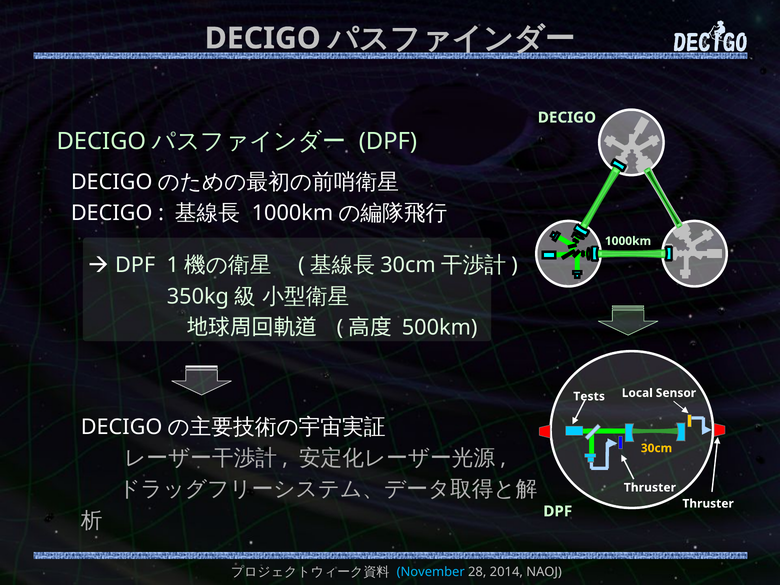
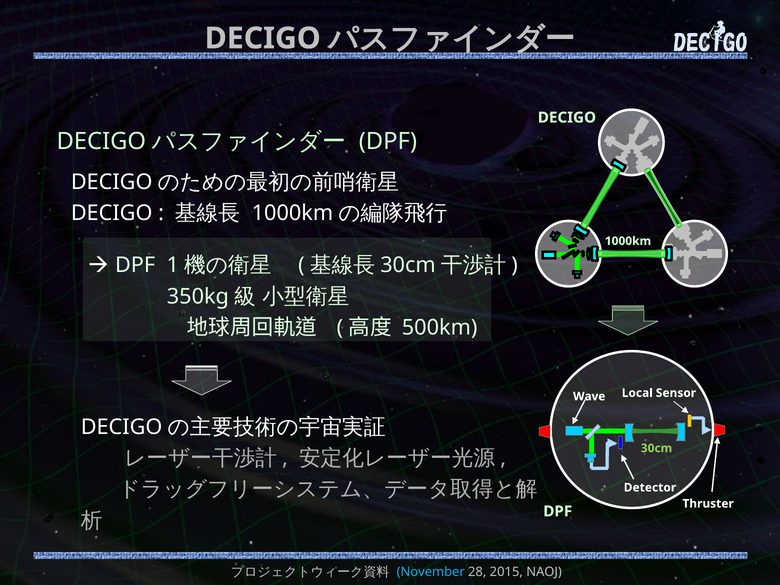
Tests: Tests -> Wave
30cm colour: yellow -> light green
Thruster at (650, 488): Thruster -> Detector
2014: 2014 -> 2015
